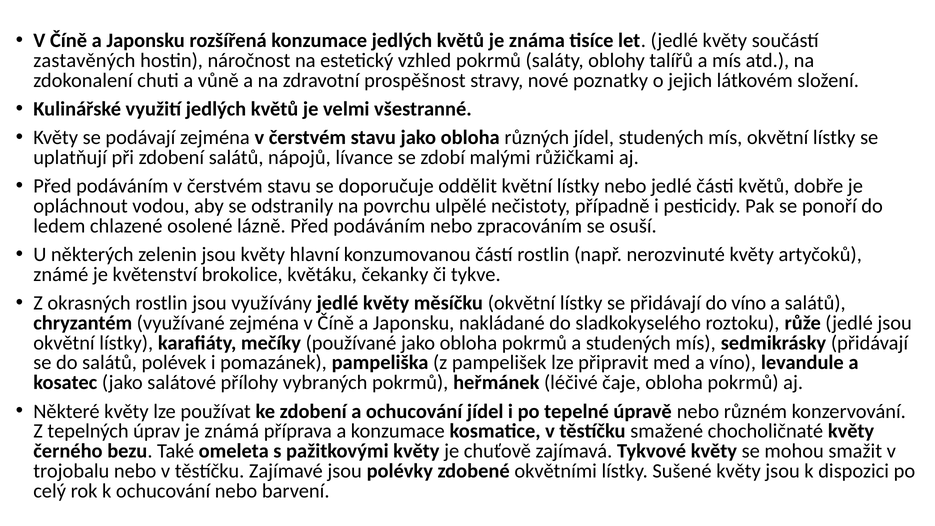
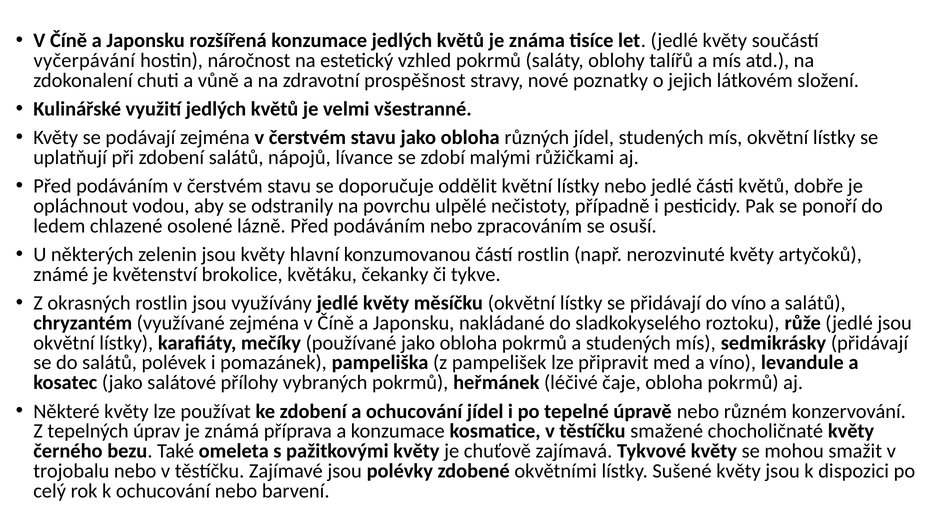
zastavěných: zastavěných -> vyčerpávání
